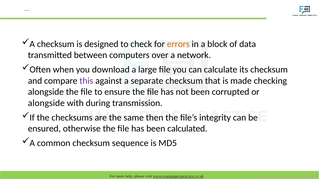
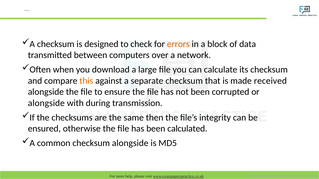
this colour: purple -> orange
checking: checking -> received
checksum sequence: sequence -> alongside
